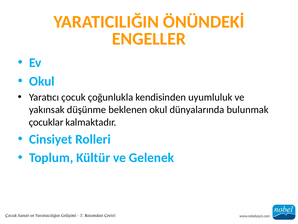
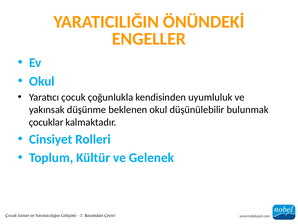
dünyalarında: dünyalarında -> düşünülebilir
